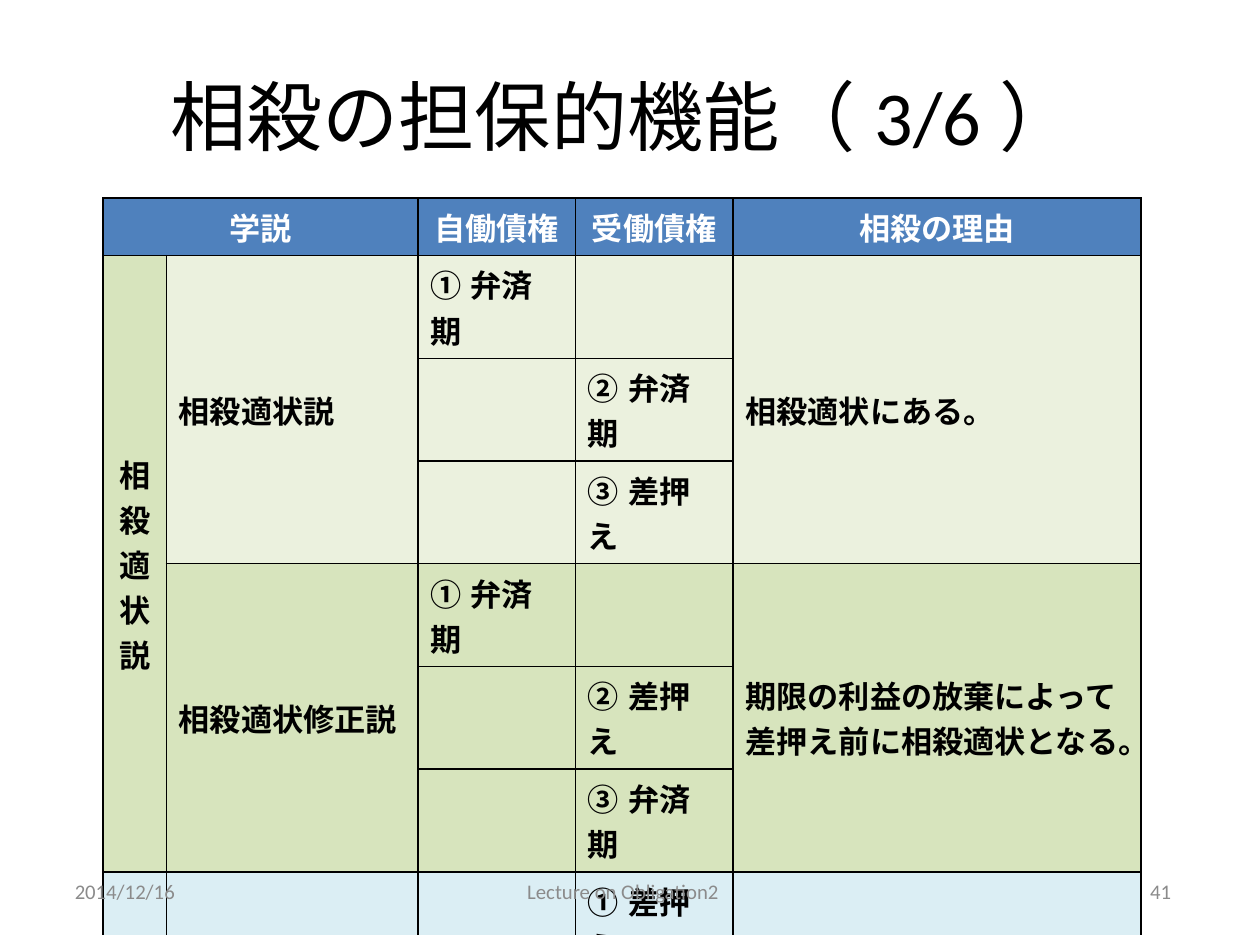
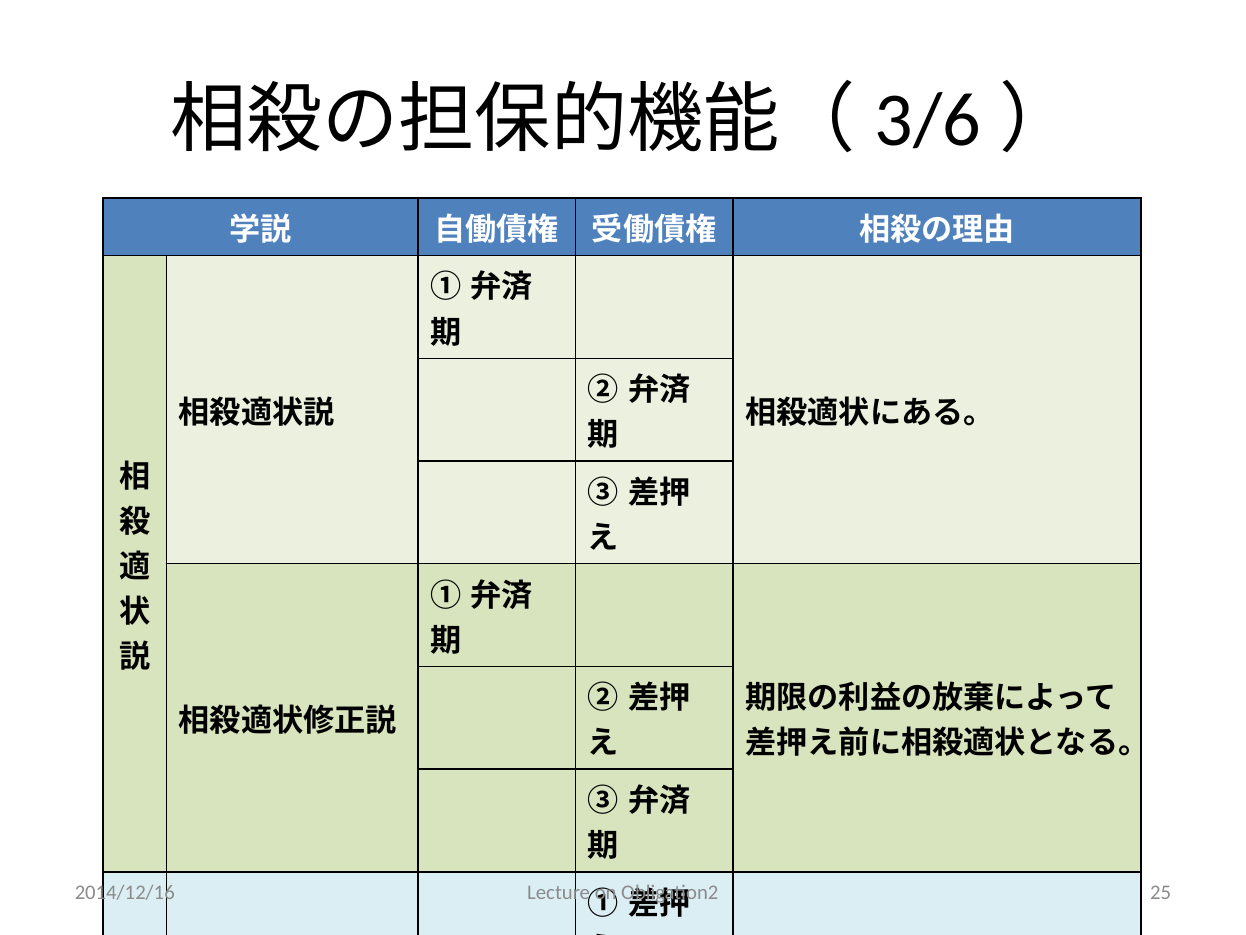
41: 41 -> 25
